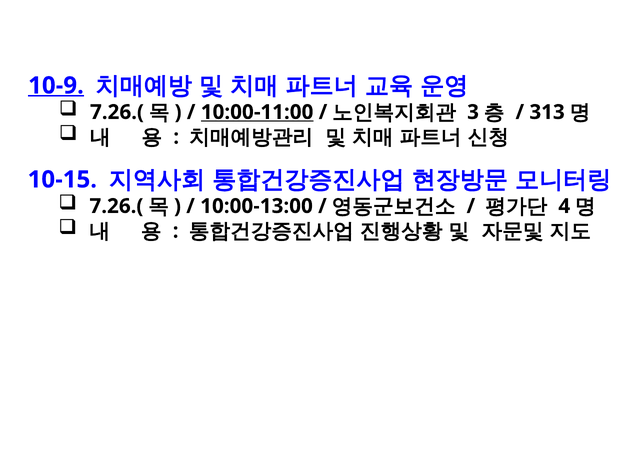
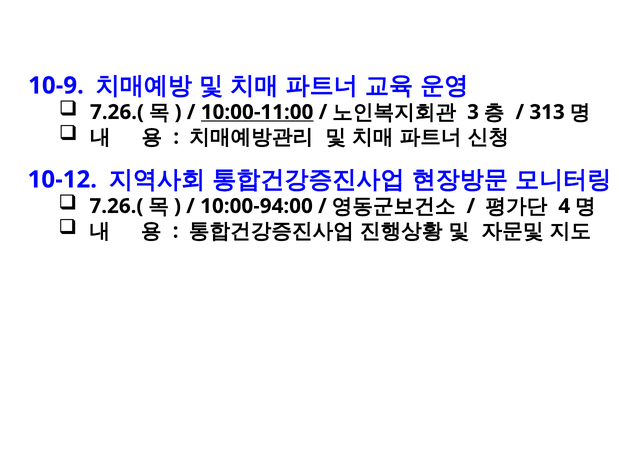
10-9 underline: present -> none
10-15: 10-15 -> 10-12
10:00-13:00: 10:00-13:00 -> 10:00-94:00
